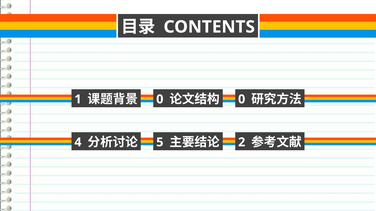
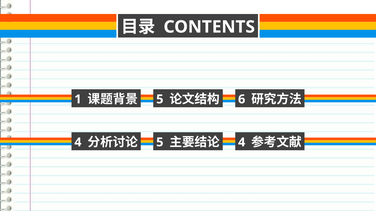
0 at (160, 99): 0 -> 5
0 at (242, 99): 0 -> 6
2 at (242, 143): 2 -> 4
